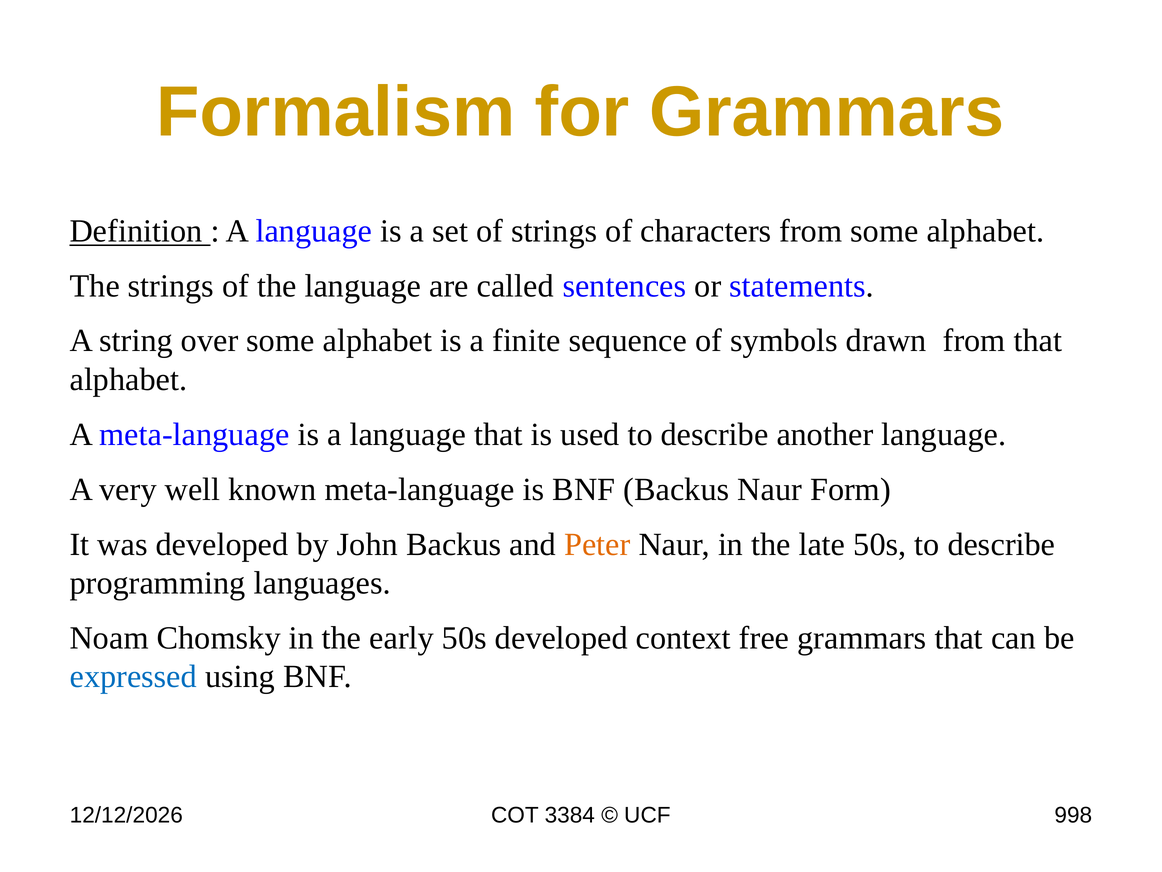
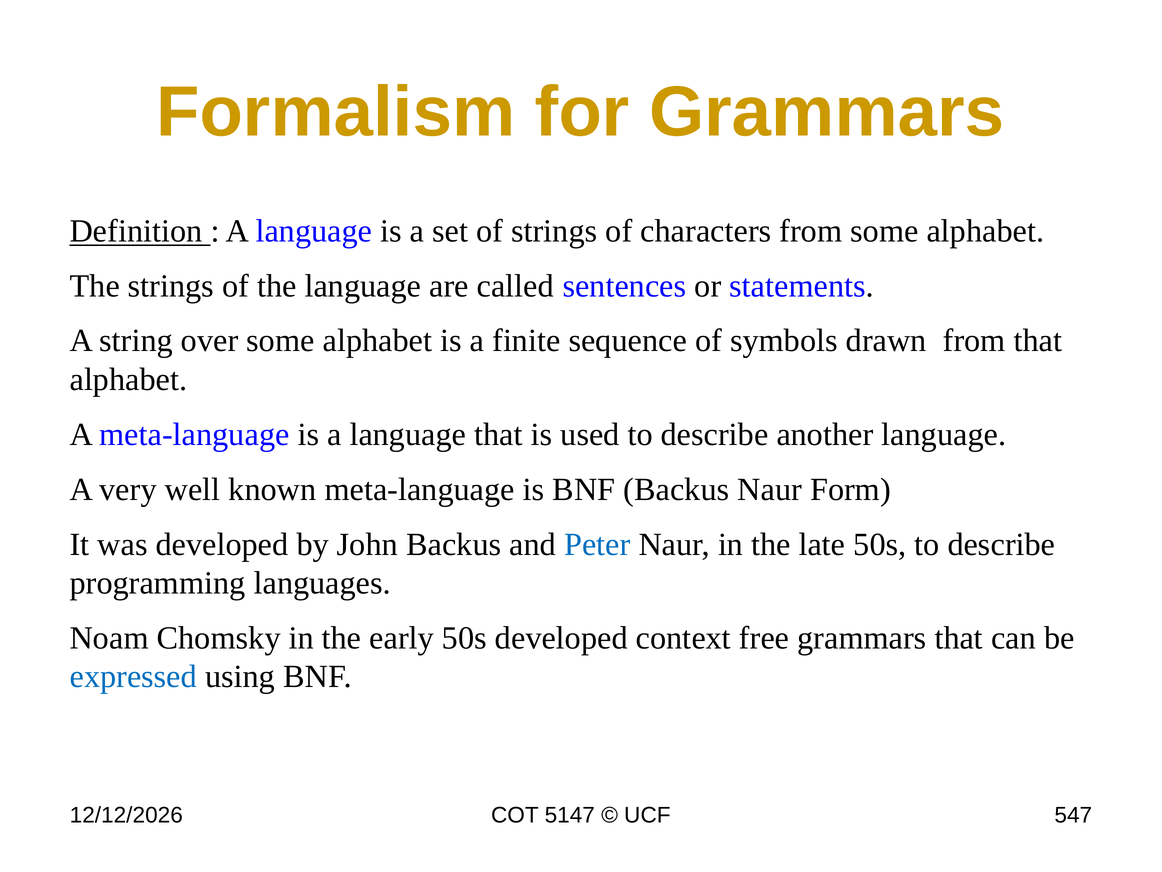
Peter colour: orange -> blue
3384: 3384 -> 5147
998: 998 -> 547
